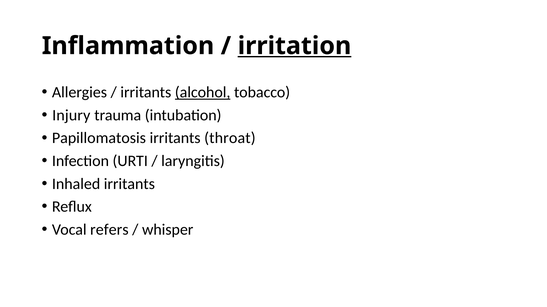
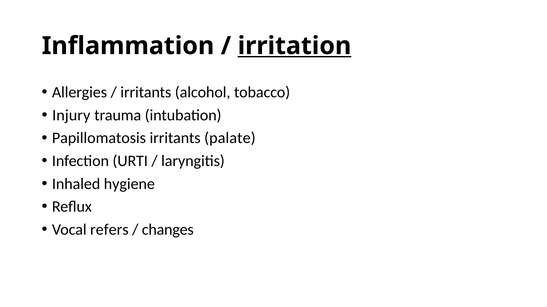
alcohol underline: present -> none
throat: throat -> palate
Inhaled irritants: irritants -> hygiene
whisper: whisper -> changes
